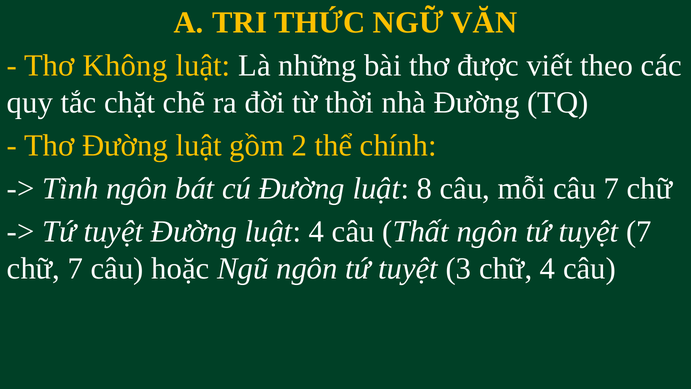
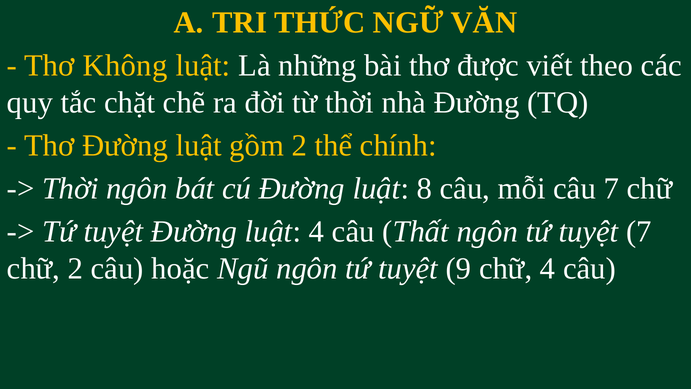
Tình at (70, 188): Tình -> Thời
chữ 7: 7 -> 2
3: 3 -> 9
